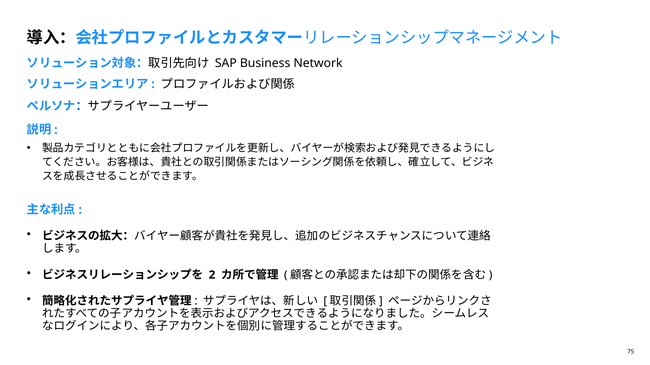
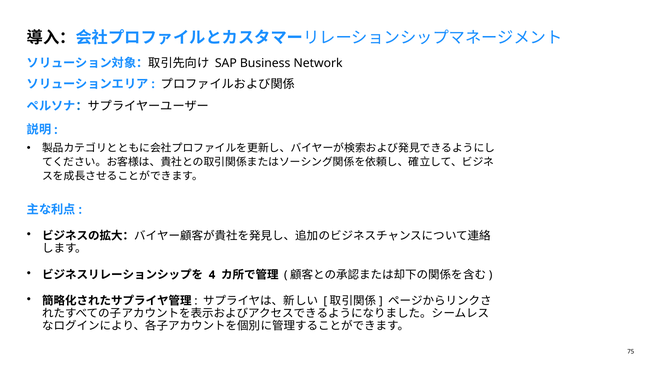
2: 2 -> 4
